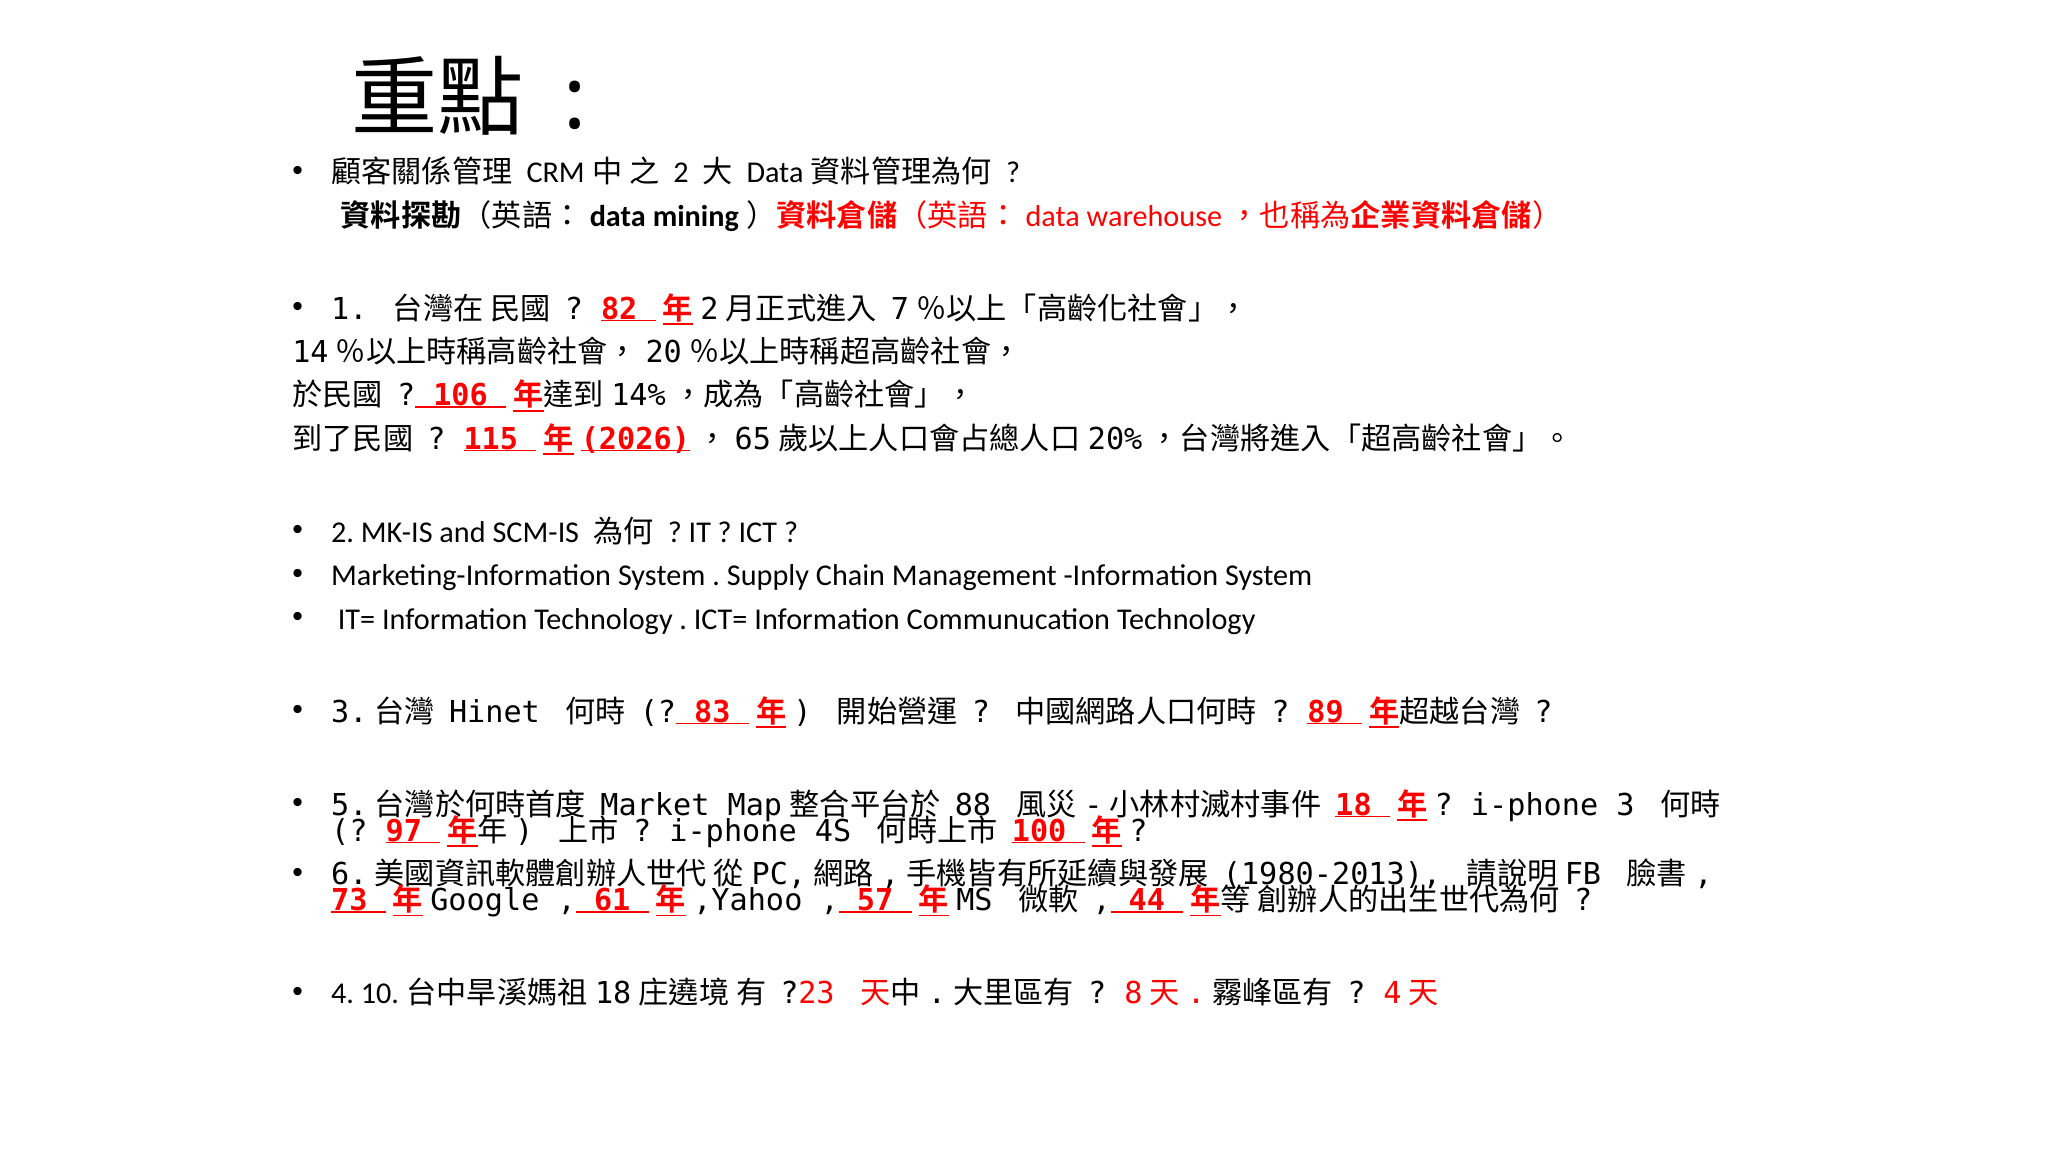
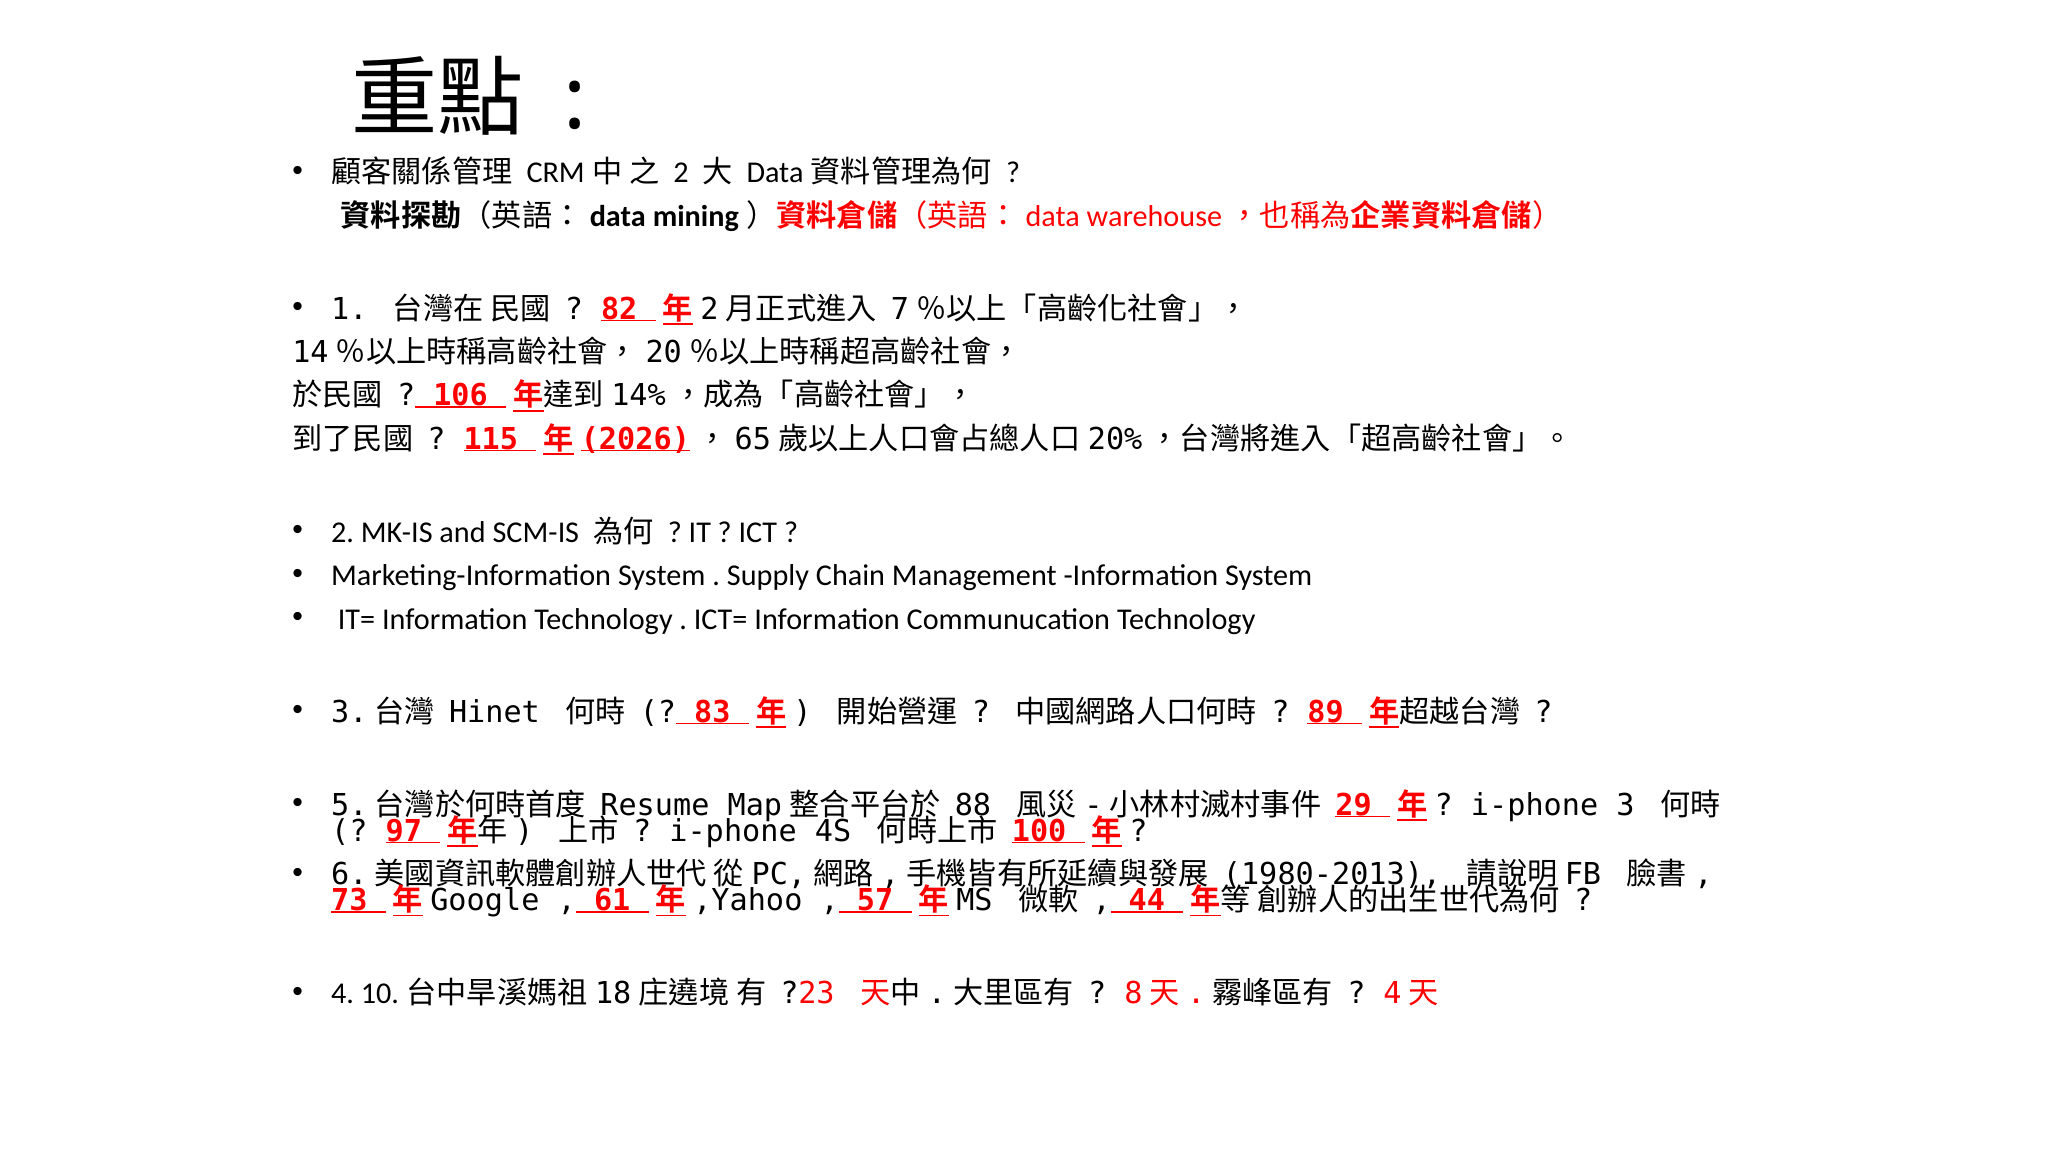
Market: Market -> Resume
18: 18 -> 29
